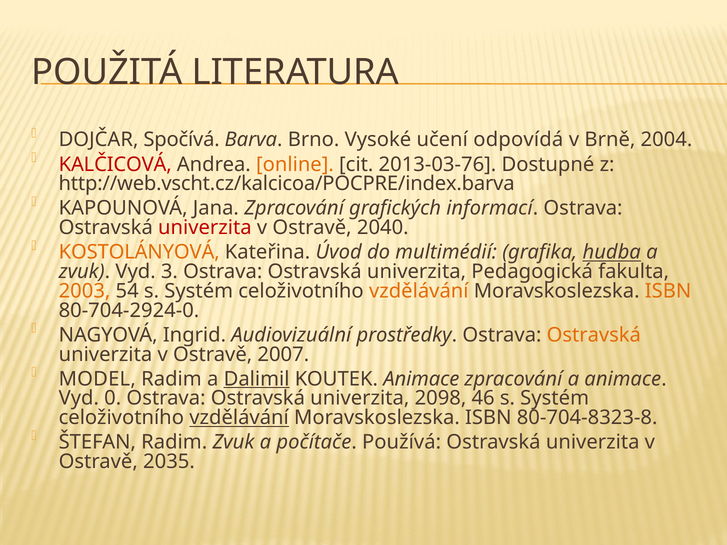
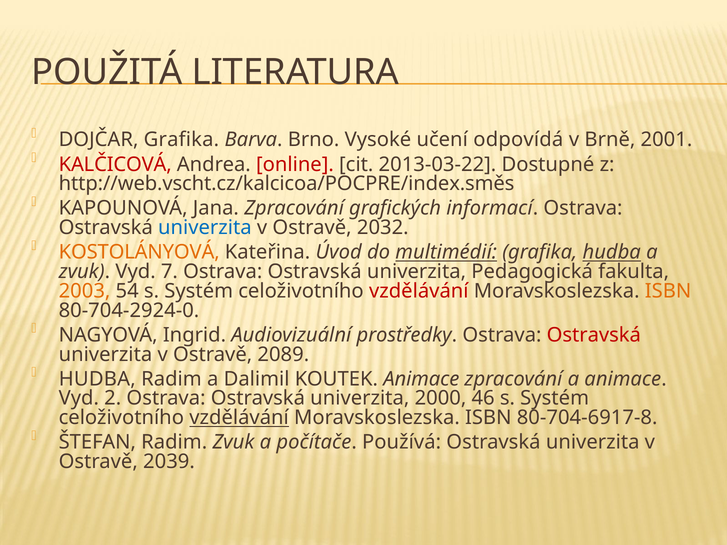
DOJČAR Spočívá: Spočívá -> Grafika
2004: 2004 -> 2001
online colour: orange -> red
2013-03-76: 2013-03-76 -> 2013-03-22
http://web.vscht.cz/kalcicoa/POCPRE/index.barva: http://web.vscht.cz/kalcicoa/POCPRE/index.barva -> http://web.vscht.cz/kalcicoa/POCPRE/index.směs
univerzita at (205, 228) colour: red -> blue
2040: 2040 -> 2032
multimédií underline: none -> present
3: 3 -> 7
vzdělávání at (419, 291) colour: orange -> red
Ostravská at (594, 335) colour: orange -> red
2007: 2007 -> 2089
MODEL at (97, 379): MODEL -> HUDBA
Dalimil underline: present -> none
0: 0 -> 2
2098: 2098 -> 2000
80-704-8323-8: 80-704-8323-8 -> 80-704-6917-8
2035: 2035 -> 2039
